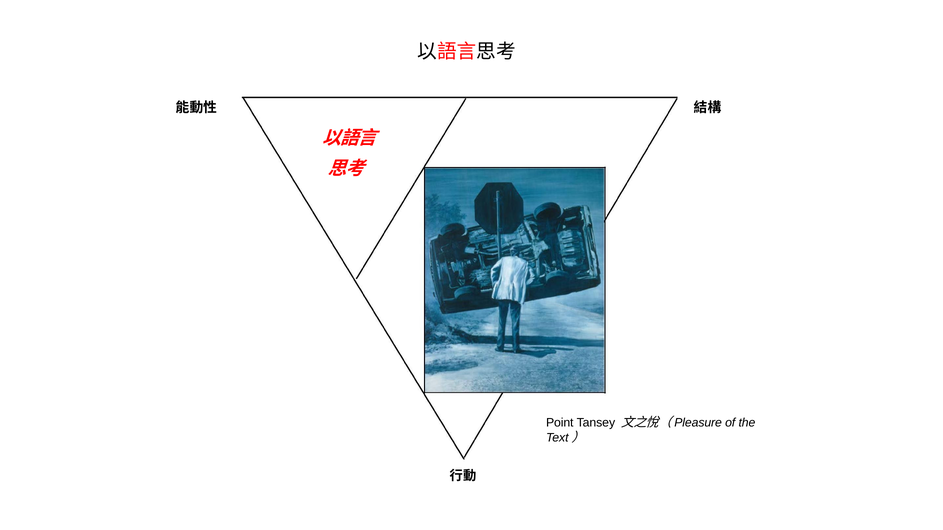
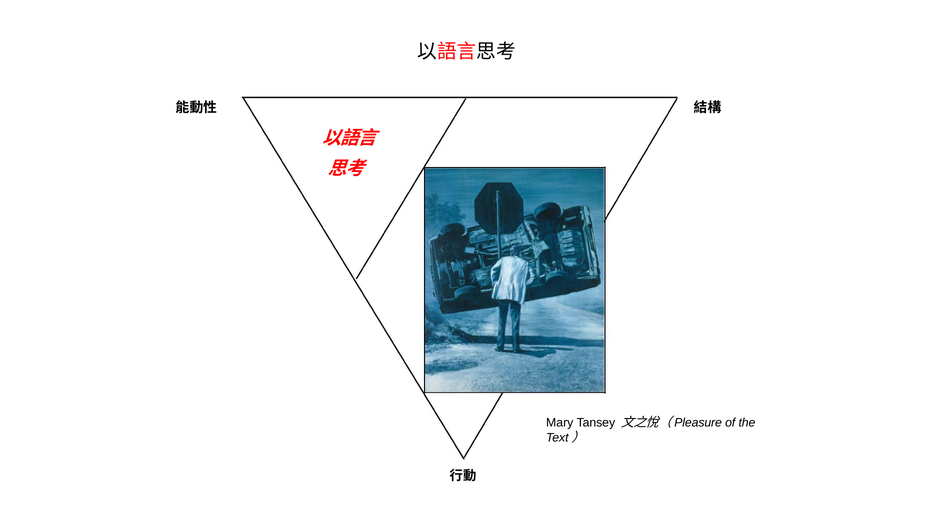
Point: Point -> Mary
